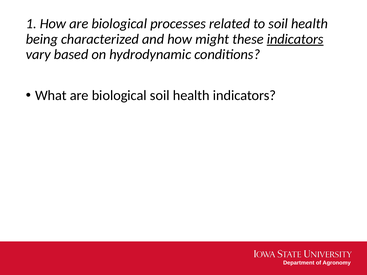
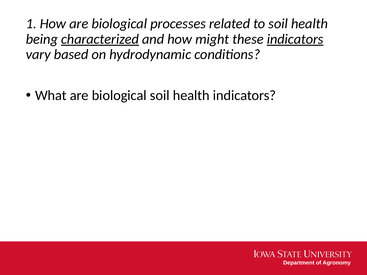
characterized underline: none -> present
